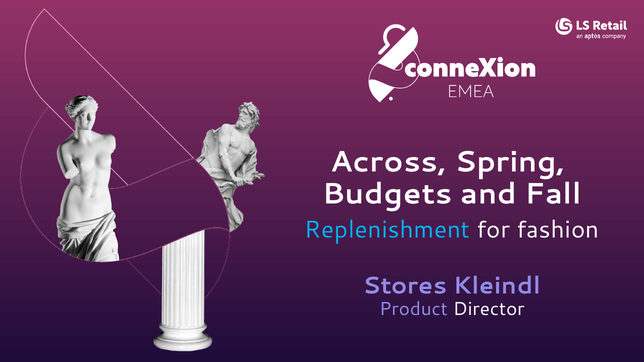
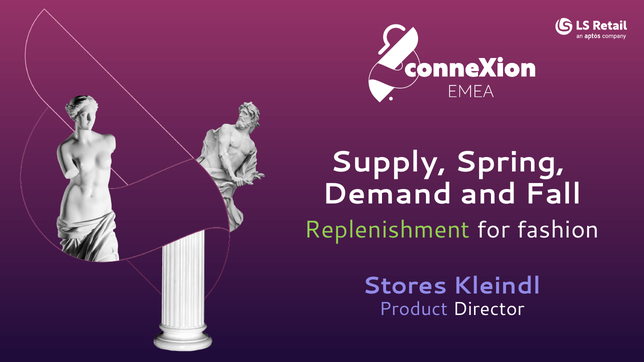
Across: Across -> Supply
Budgets: Budgets -> Demand
Replenishment colour: light blue -> light green
